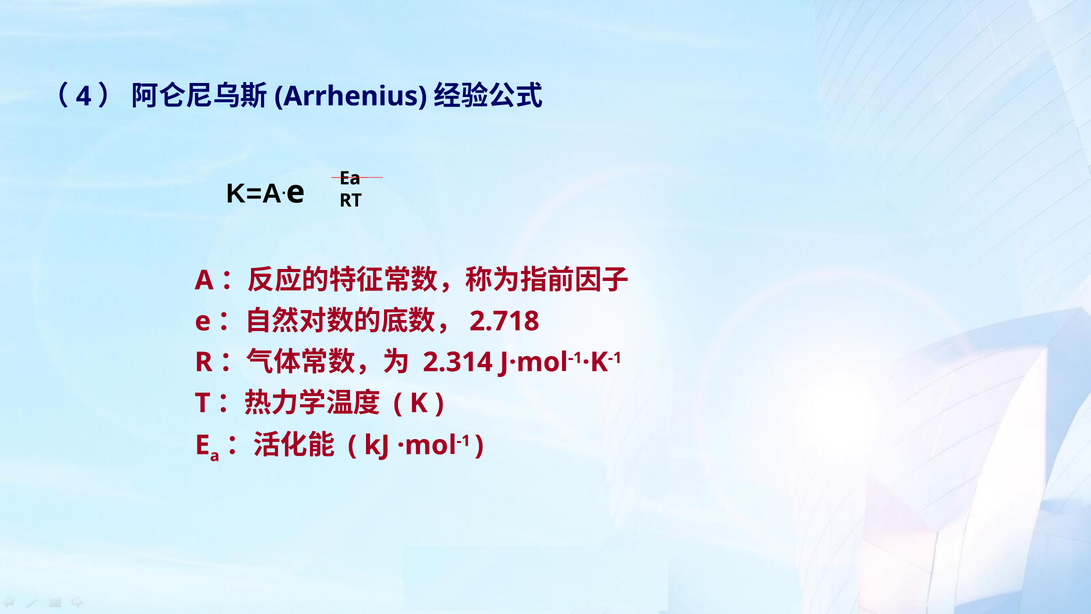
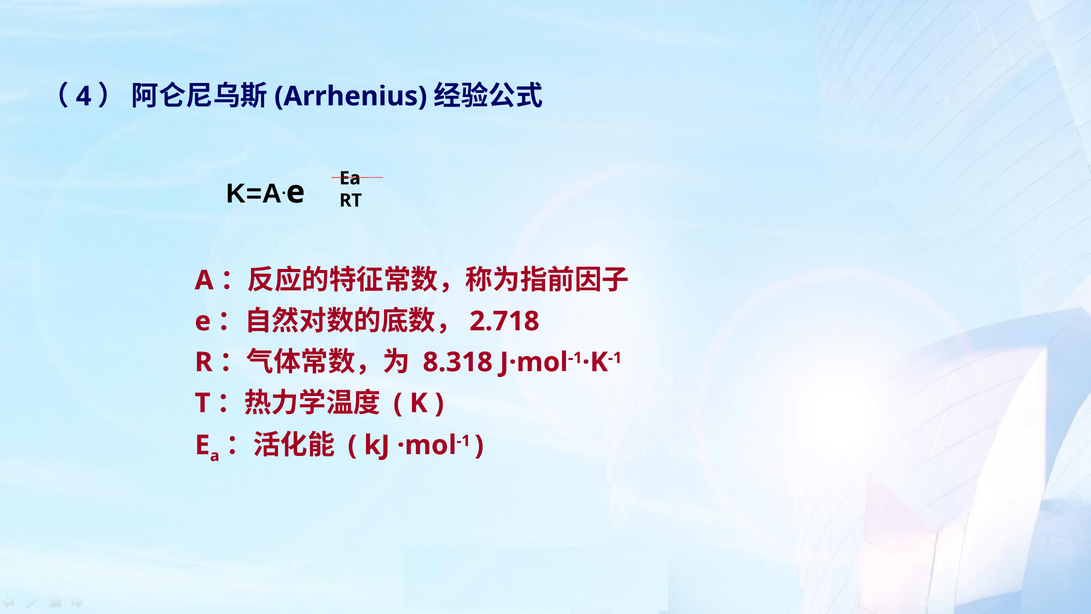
2.314: 2.314 -> 8.318
